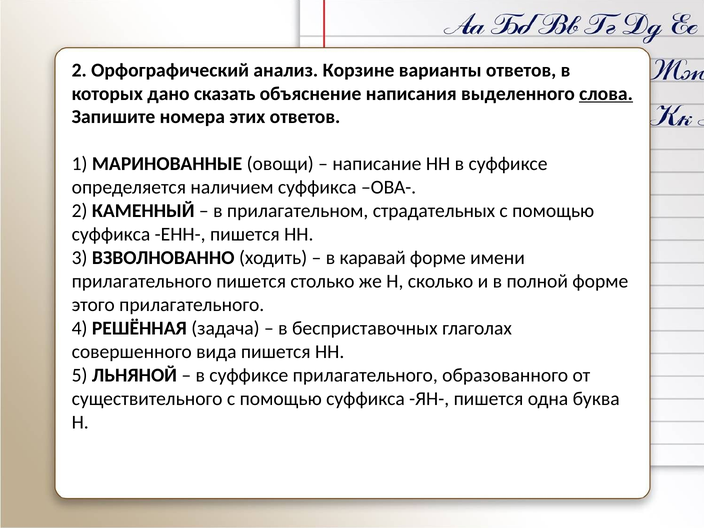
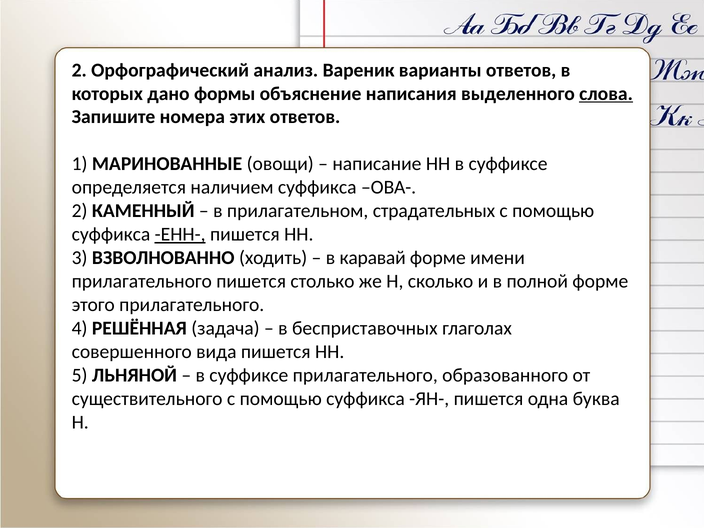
Корзине: Корзине -> Вареник
сказать: сказать -> формы
ЕНН- underline: none -> present
